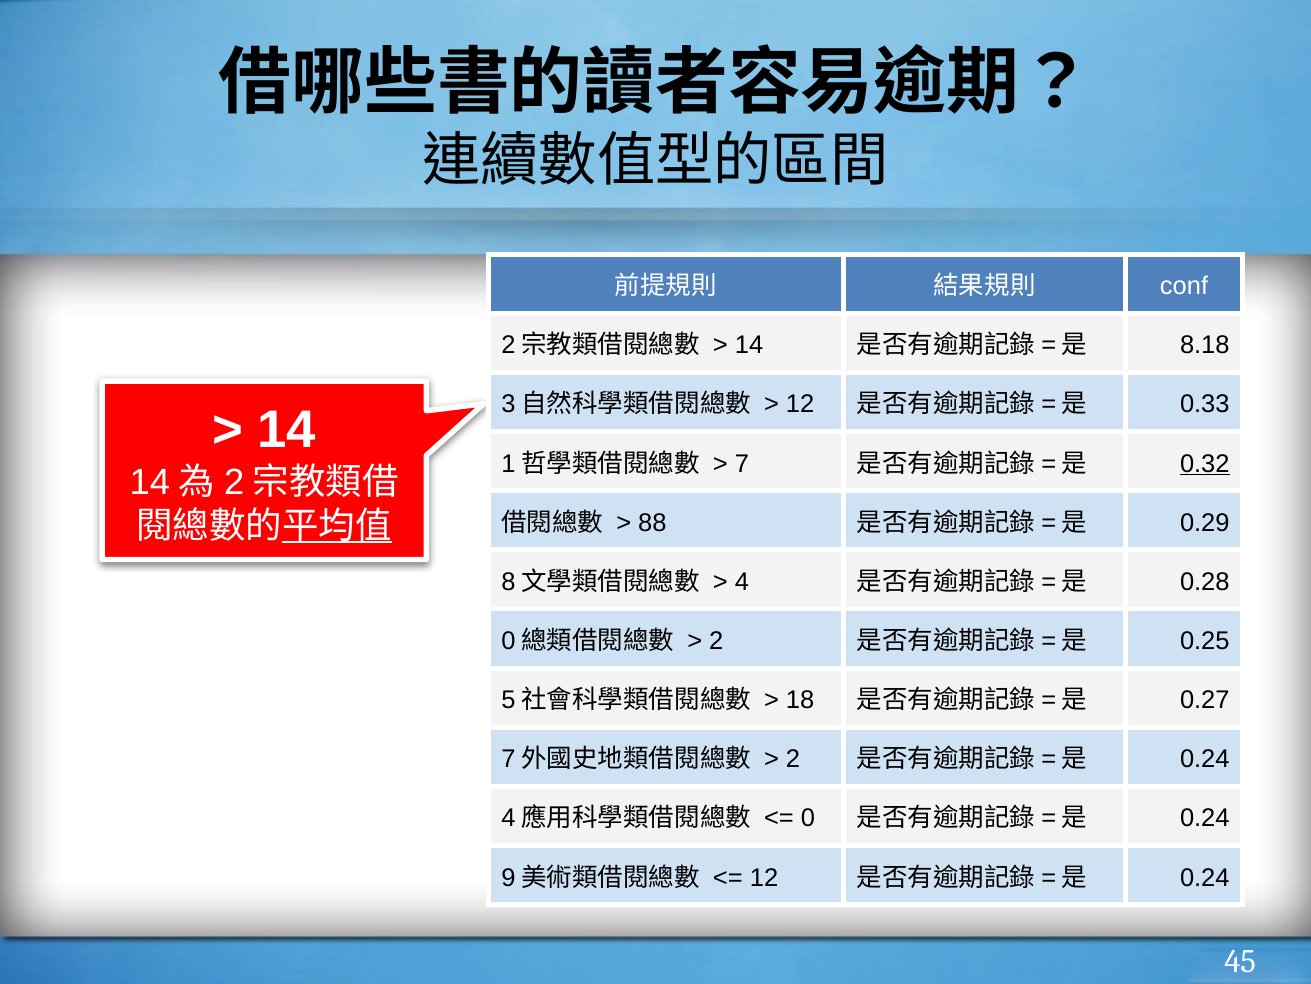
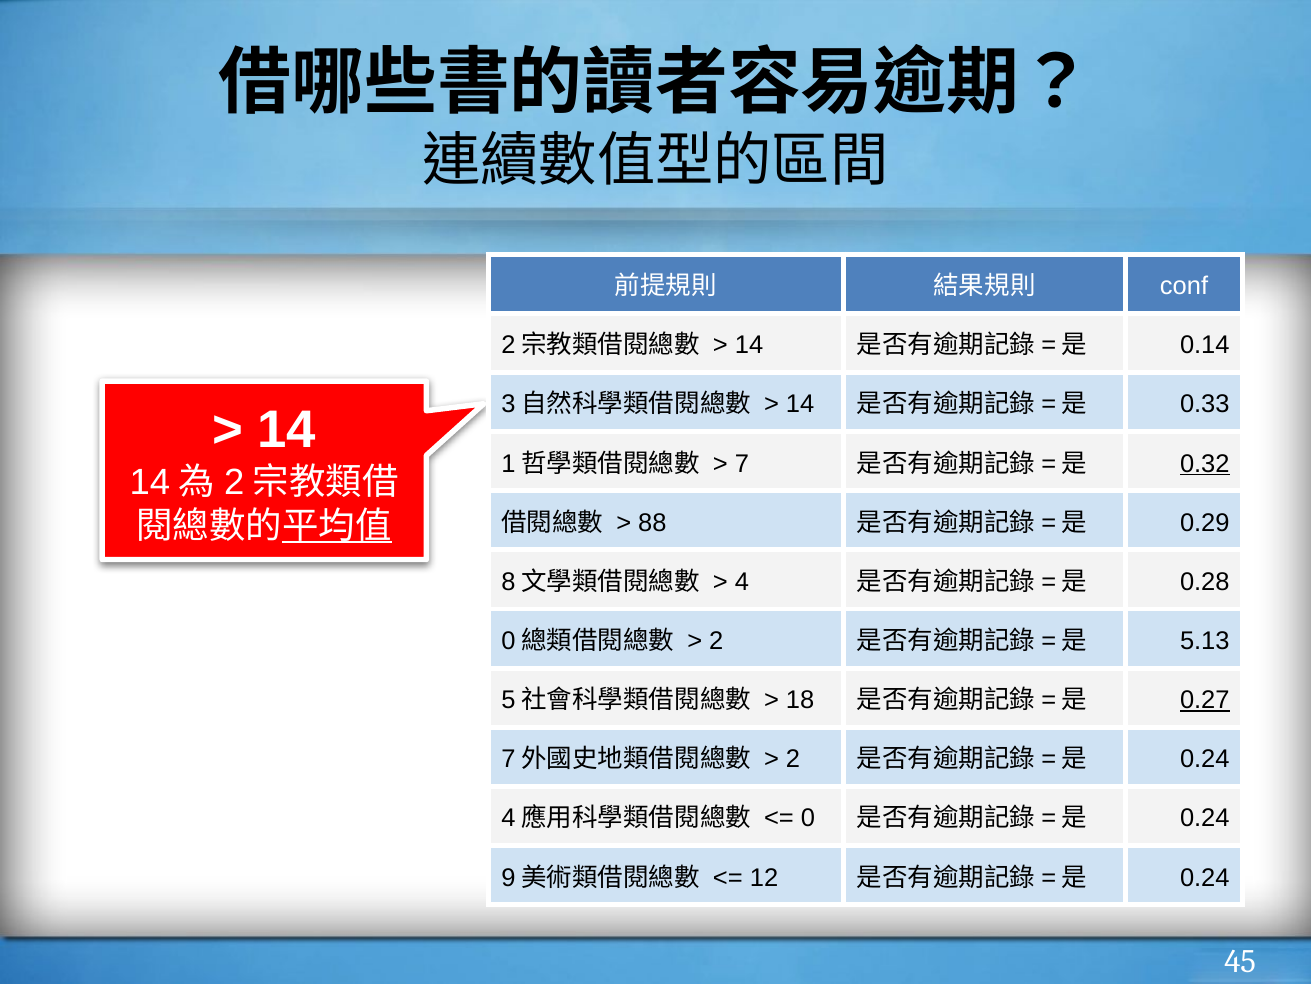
8.18: 8.18 -> 0.14
12 at (800, 404): 12 -> 14
0.25: 0.25 -> 5.13
0.27 underline: none -> present
